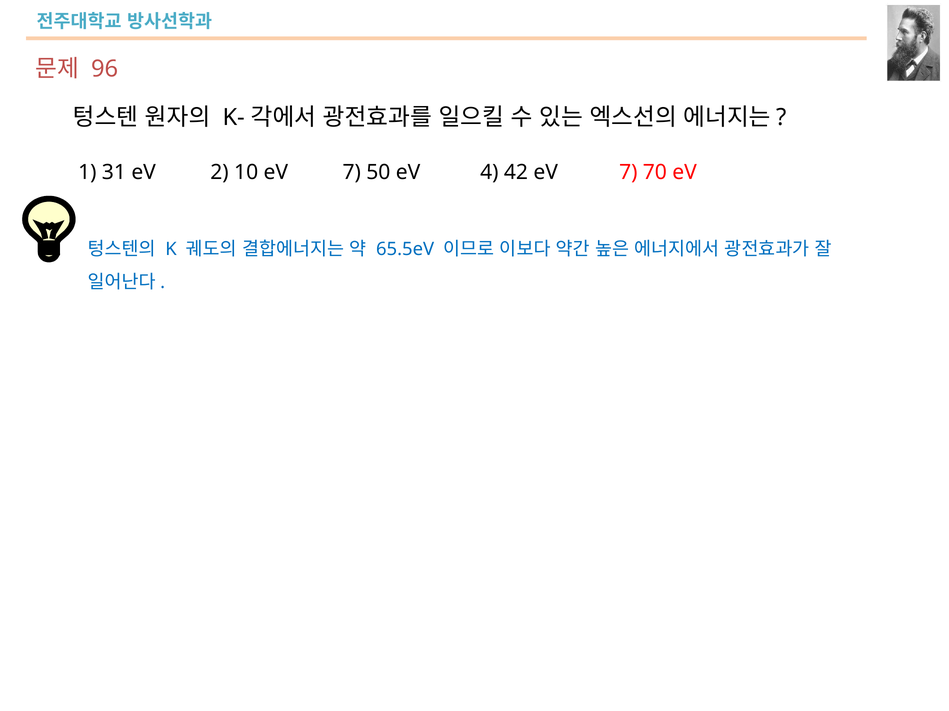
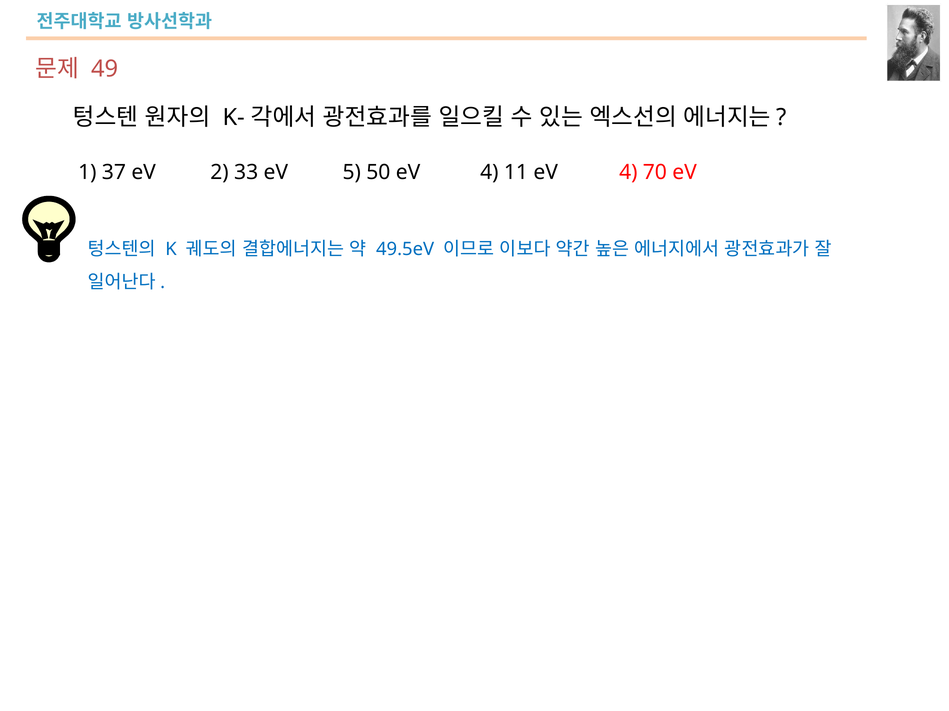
96: 96 -> 49
31: 31 -> 37
10: 10 -> 33
7 at (352, 172): 7 -> 5
42: 42 -> 11
7 at (628, 172): 7 -> 4
65.5eV: 65.5eV -> 49.5eV
